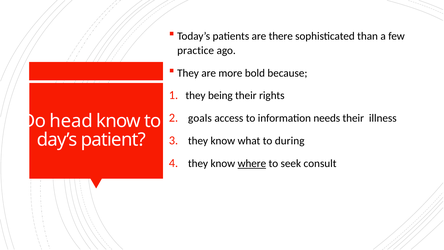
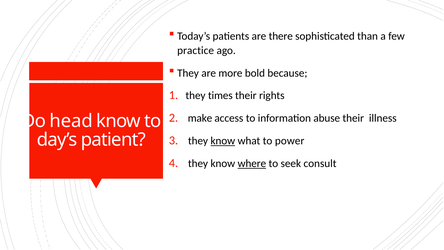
being: being -> times
goals: goals -> make
needs: needs -> abuse
know at (223, 141) underline: none -> present
during: during -> power
